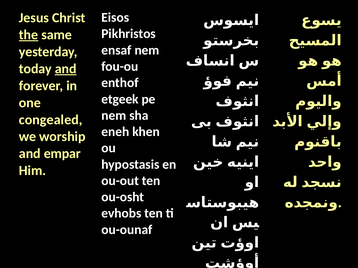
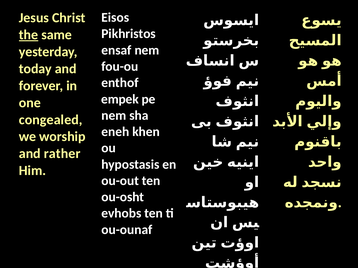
and at (66, 69) underline: present -> none
etgeek: etgeek -> empek
empar: empar -> rather
